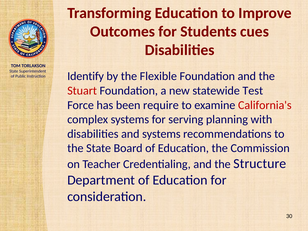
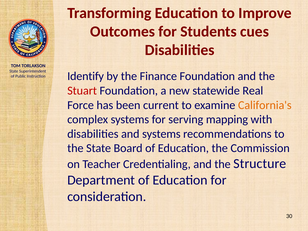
Flexible: Flexible -> Finance
Test: Test -> Real
require: require -> current
California's colour: red -> orange
planning: planning -> mapping
